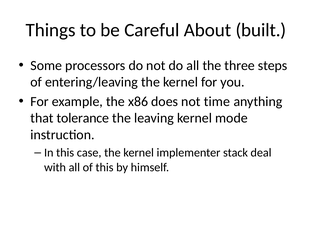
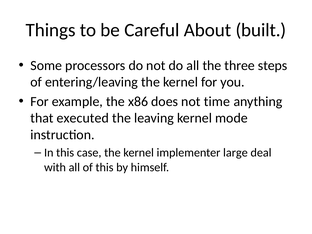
tolerance: tolerance -> executed
stack: stack -> large
